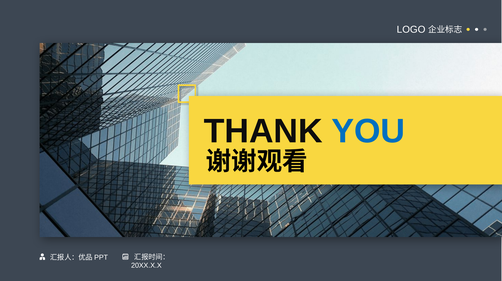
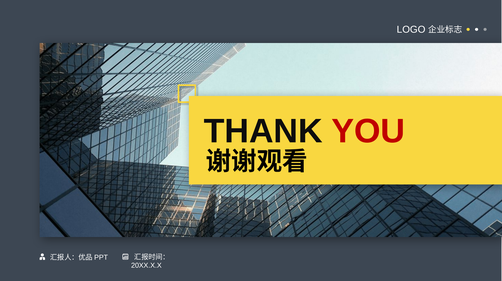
YOU colour: blue -> red
